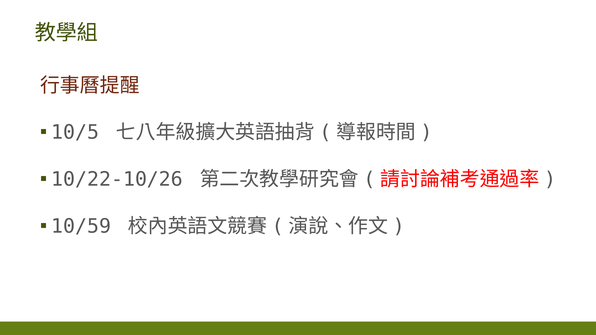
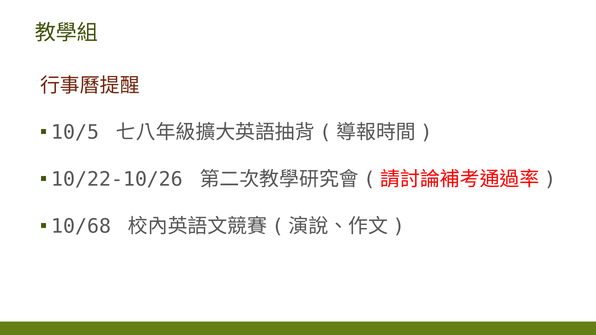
10/59: 10/59 -> 10/68
